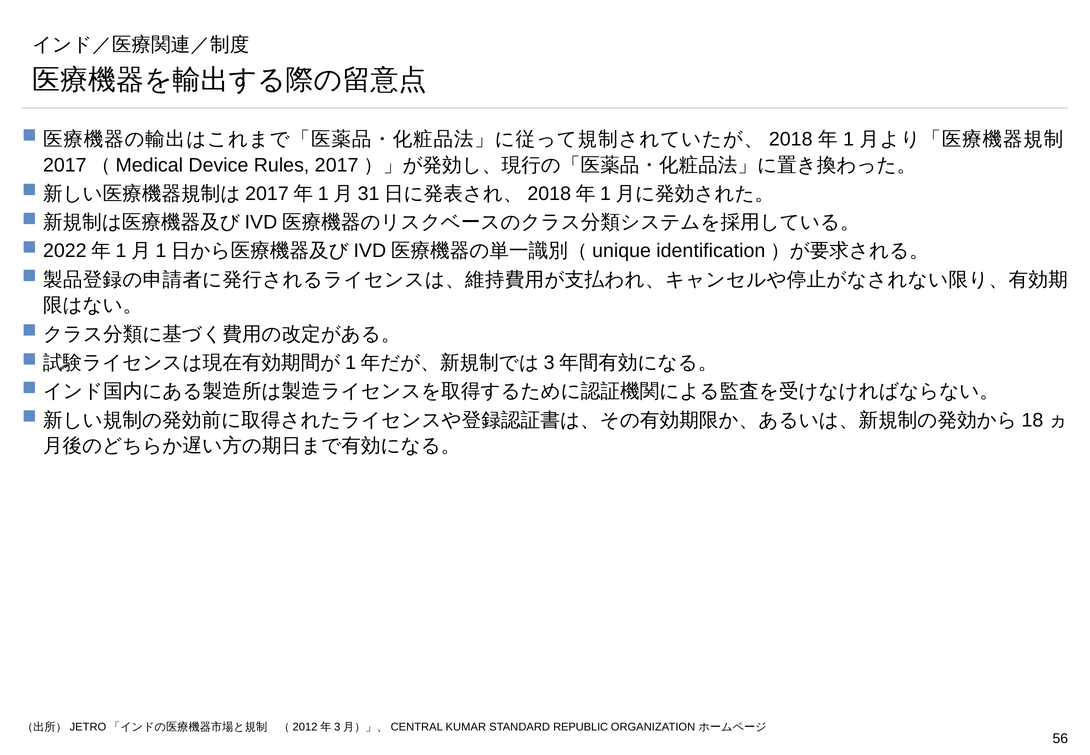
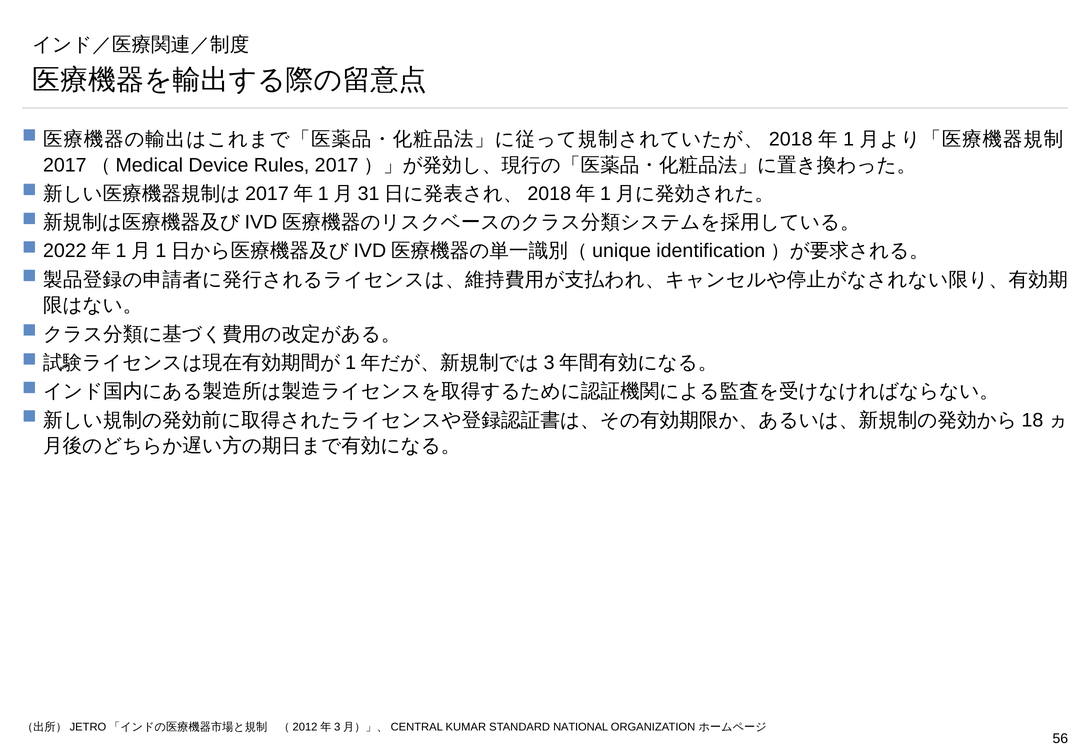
REPUBLIC: REPUBLIC -> NATIONAL
